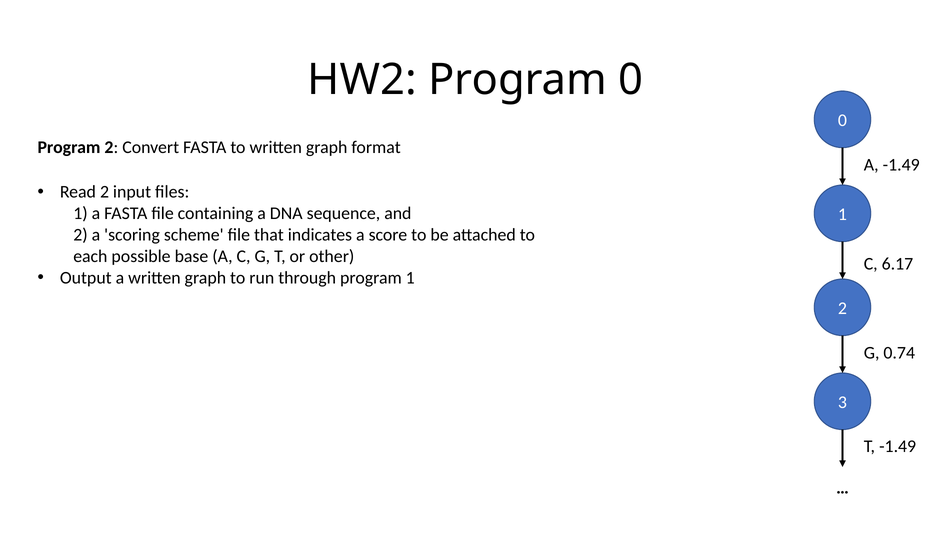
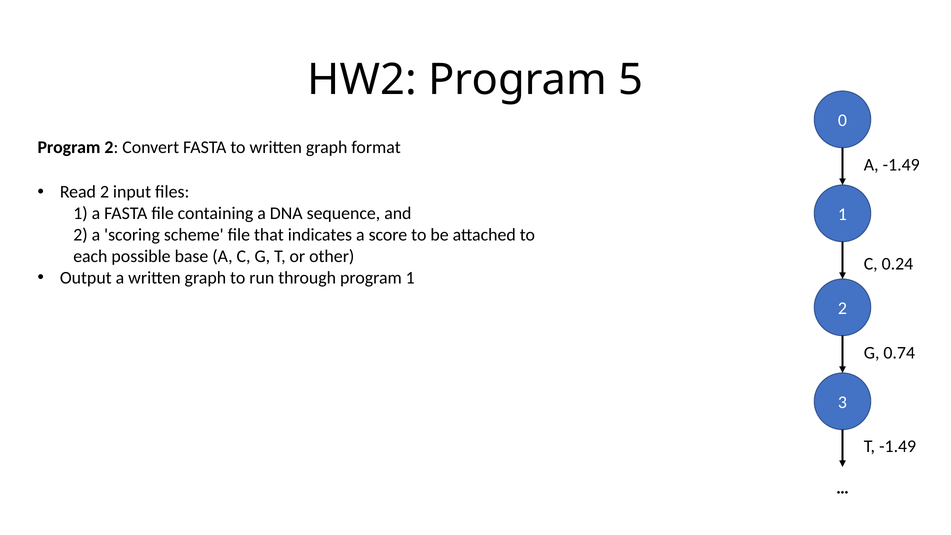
Program 0: 0 -> 5
6.17: 6.17 -> 0.24
